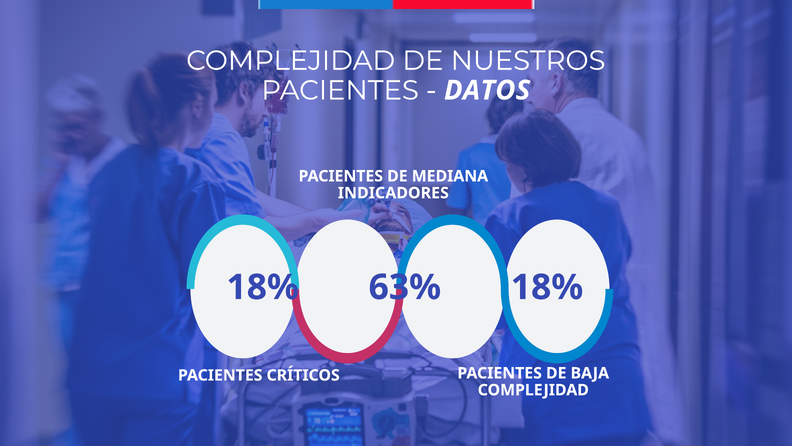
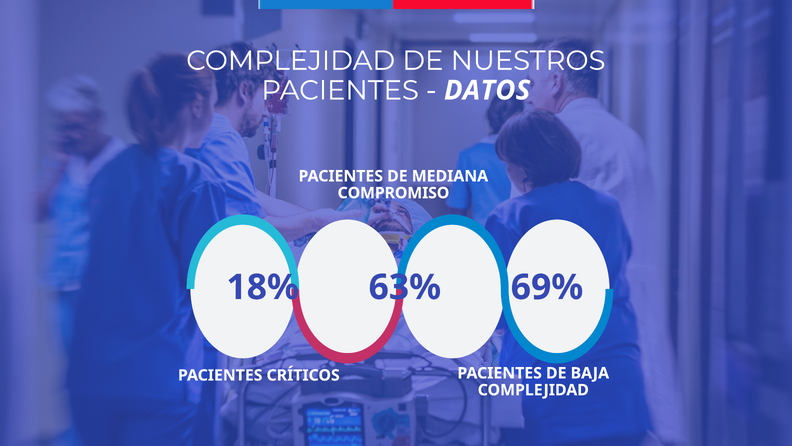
INDICADORES: INDICADORES -> COMPROMISO
63% 18%: 18% -> 69%
